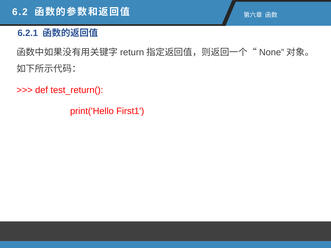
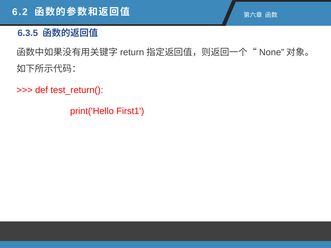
6.2.1: 6.2.1 -> 6.3.5
